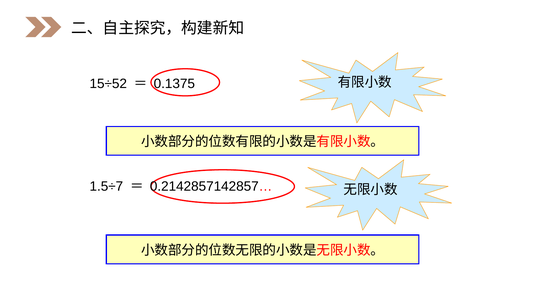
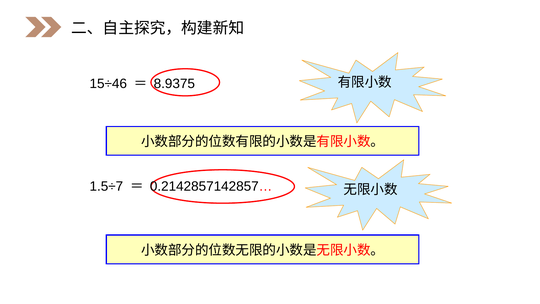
15÷52: 15÷52 -> 15÷46
0.1375: 0.1375 -> 8.9375
